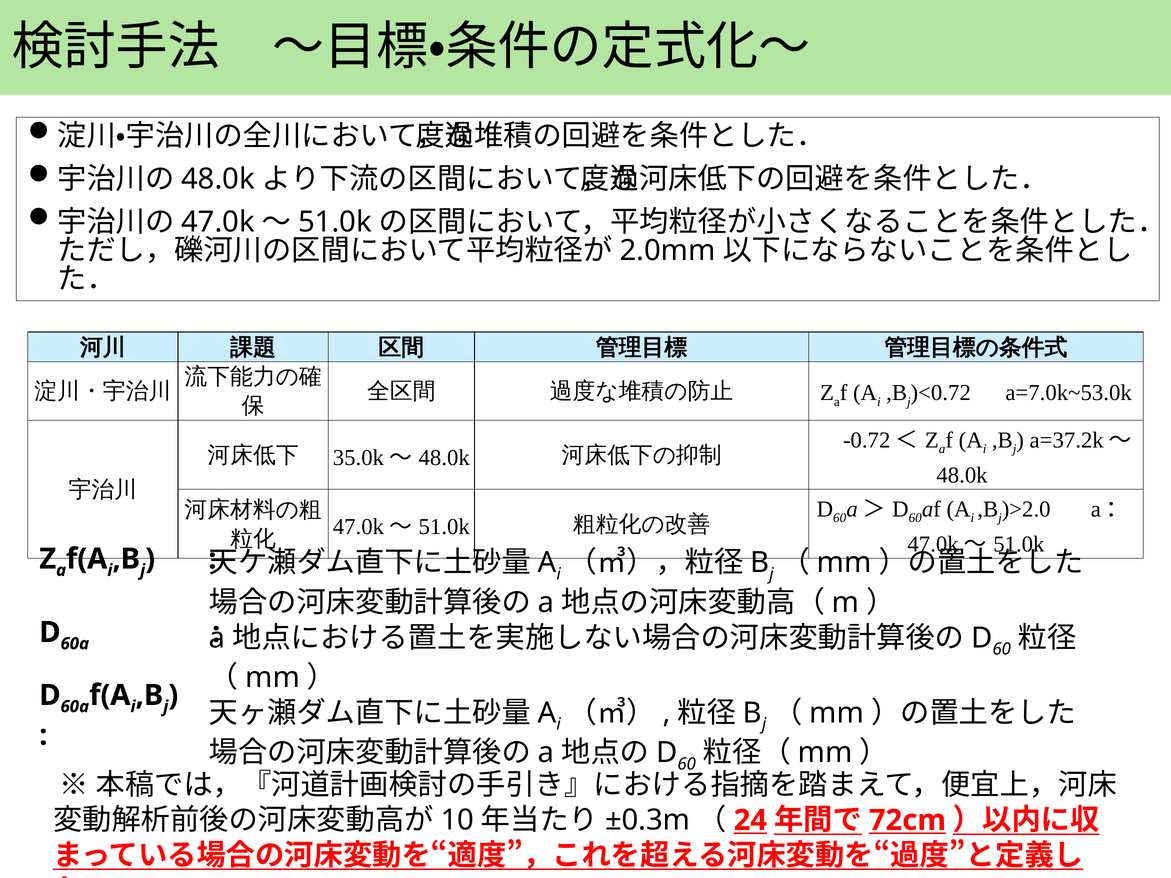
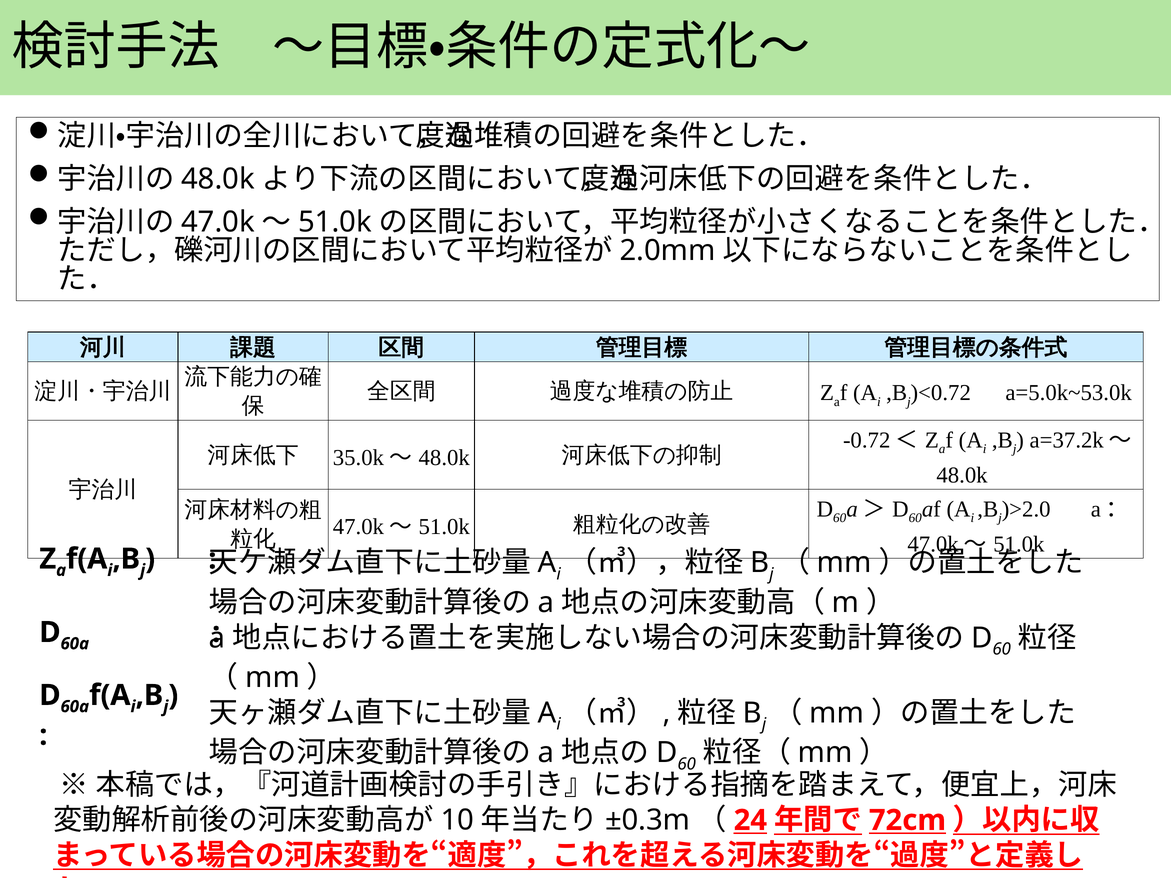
a=7.0k~53.0k: a=7.0k~53.0k -> a=5.0k~53.0k
